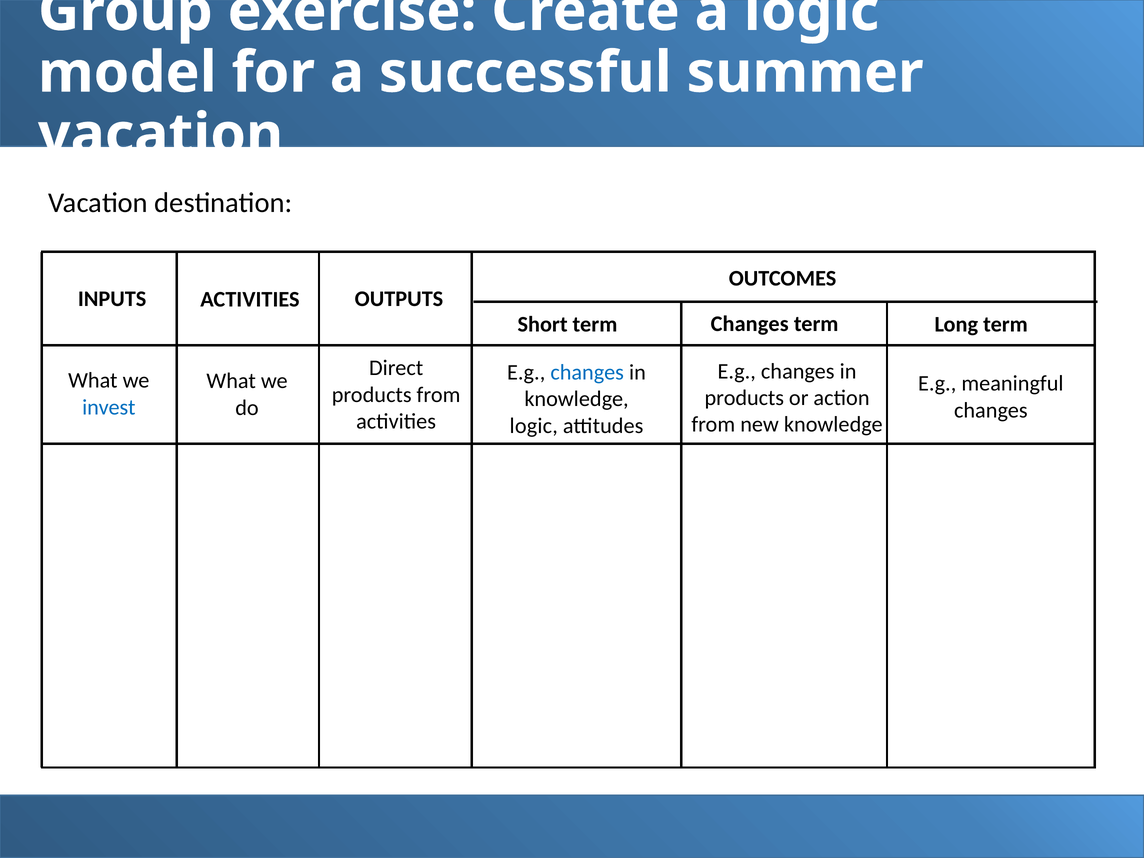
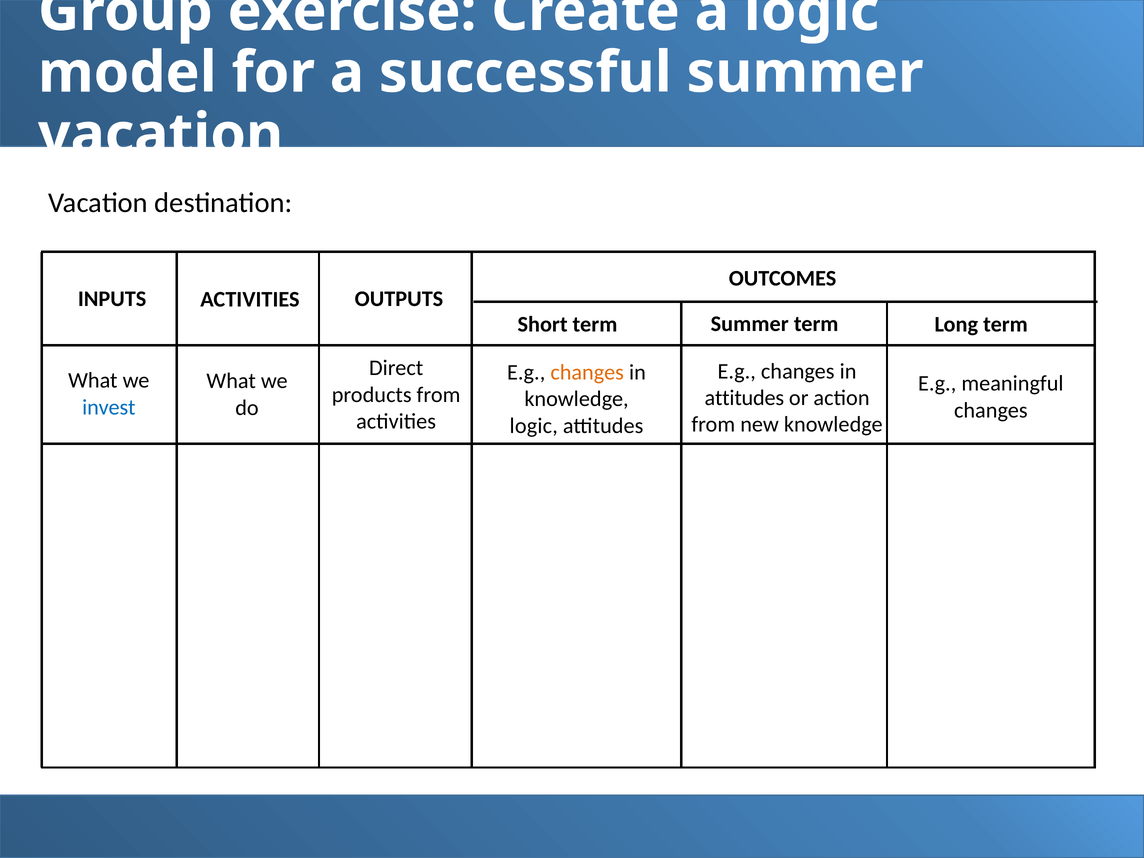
Changes at (750, 324): Changes -> Summer
changes at (587, 372) colour: blue -> orange
products at (744, 398): products -> attitudes
